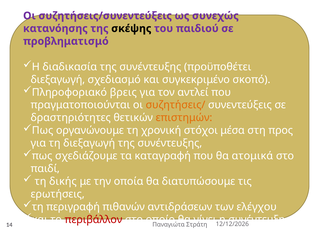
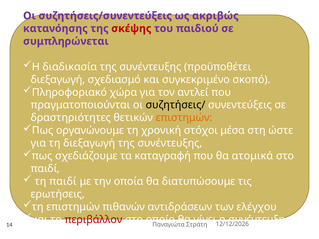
συνεχώς: συνεχώς -> ακριβώς
σκέψης colour: black -> red
προβληματισμό: προβληματισμό -> συμπληρώνεται
βρεις: βρεις -> χώρα
συζητήσεις/ colour: orange -> black
προς: προς -> ώστε
τη δικής: δικής -> παιδί
τη περιγραφή: περιγραφή -> επιστημών
